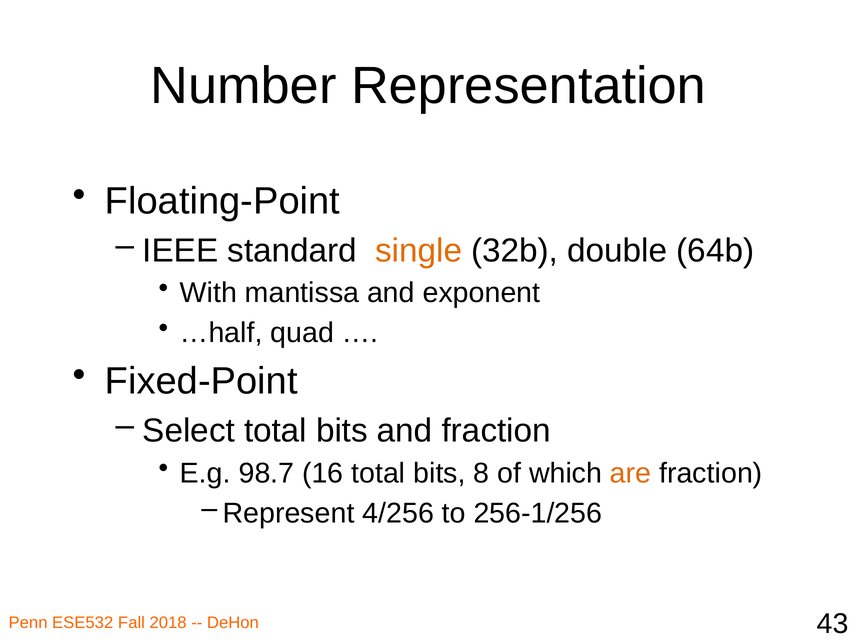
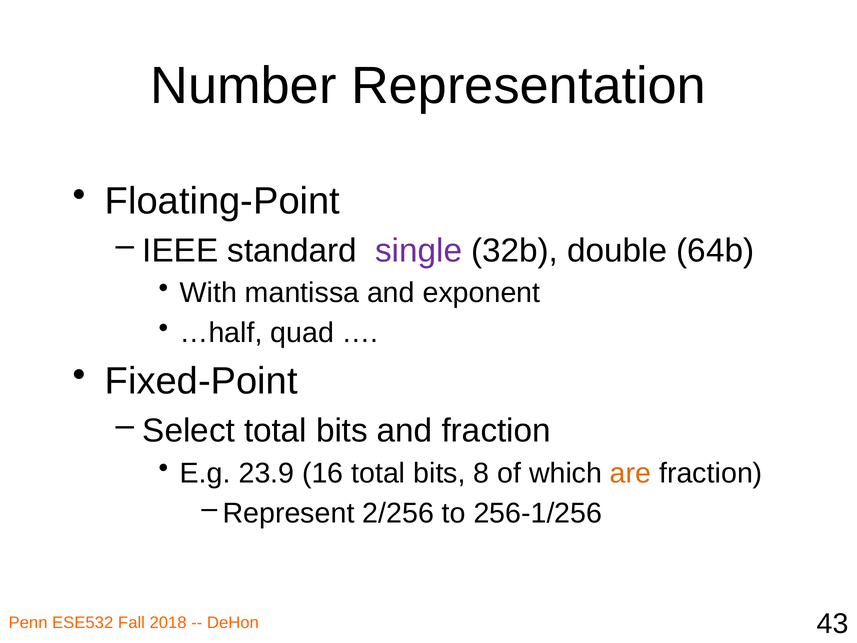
single colour: orange -> purple
98.7: 98.7 -> 23.9
4/256: 4/256 -> 2/256
